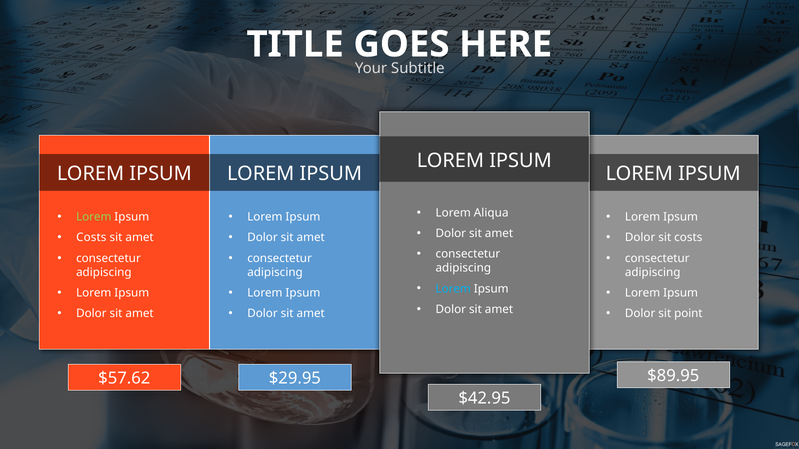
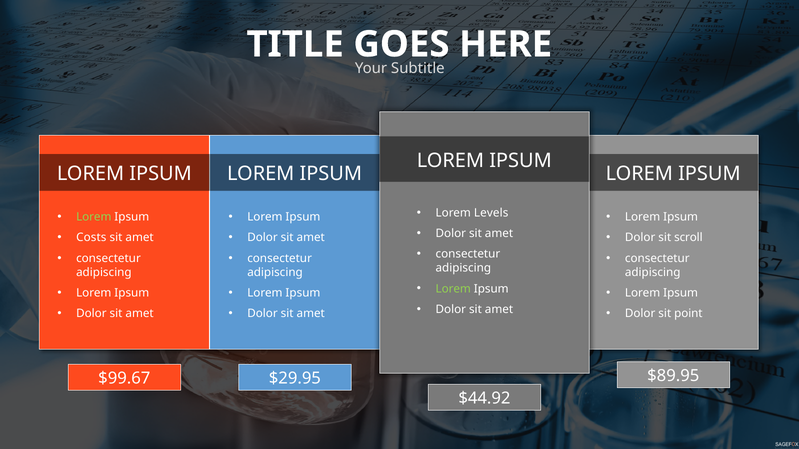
Aliqua: Aliqua -> Levels
sit costs: costs -> scroll
Lorem at (453, 289) colour: light blue -> light green
$57.62: $57.62 -> $99.67
$42.95: $42.95 -> $44.92
